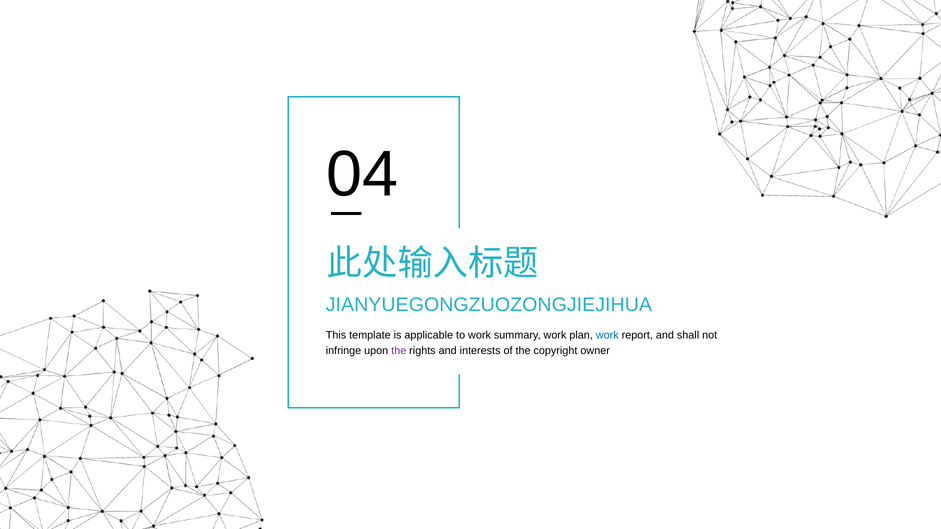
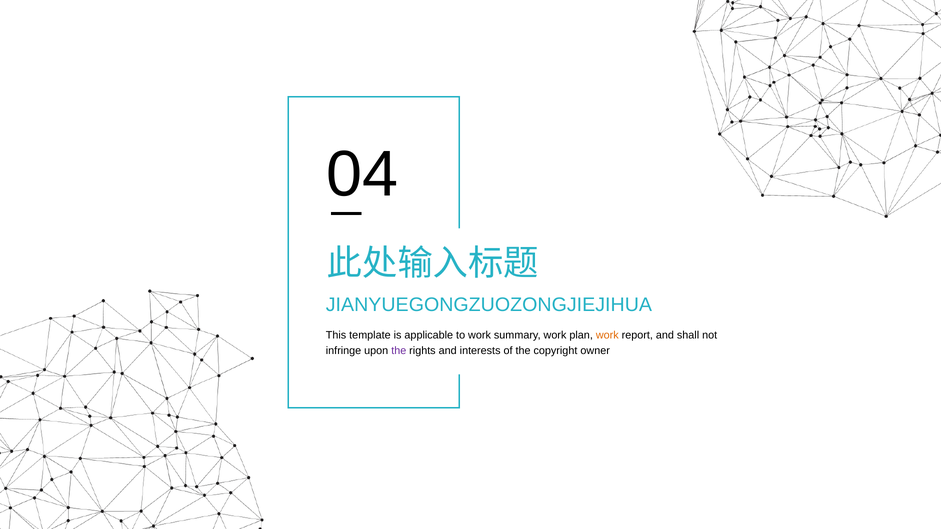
work at (607, 335) colour: blue -> orange
